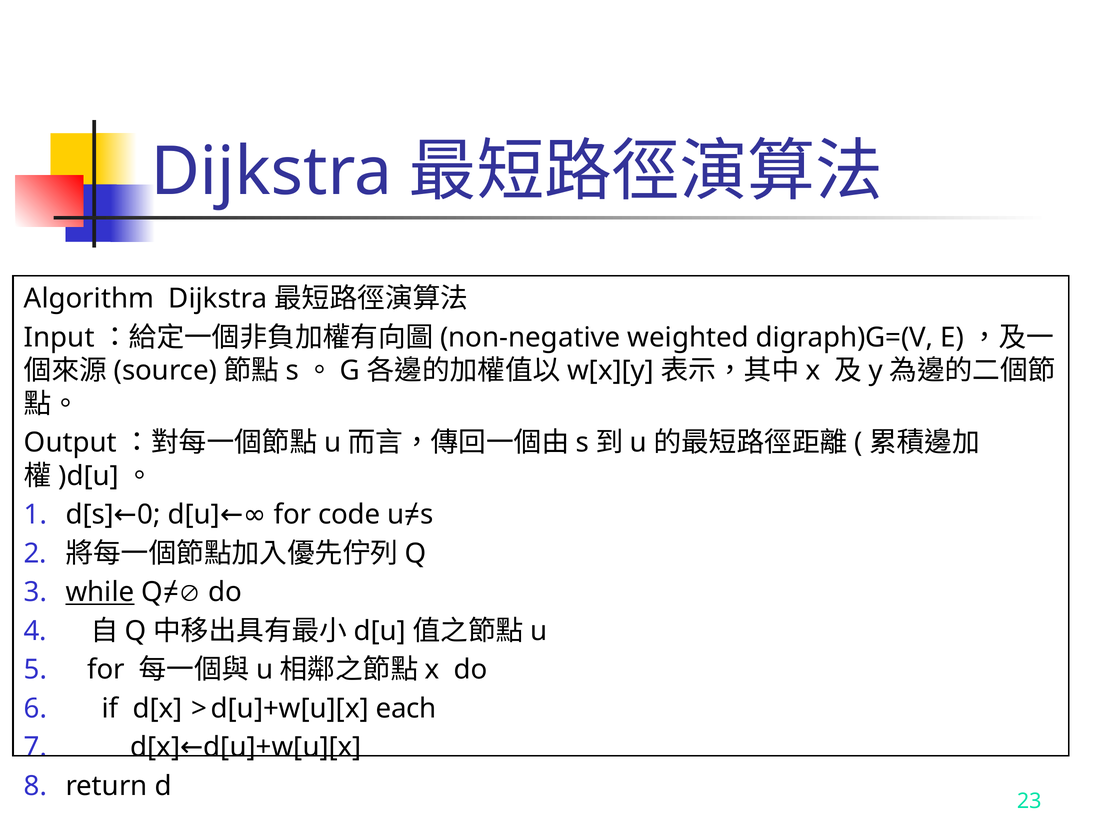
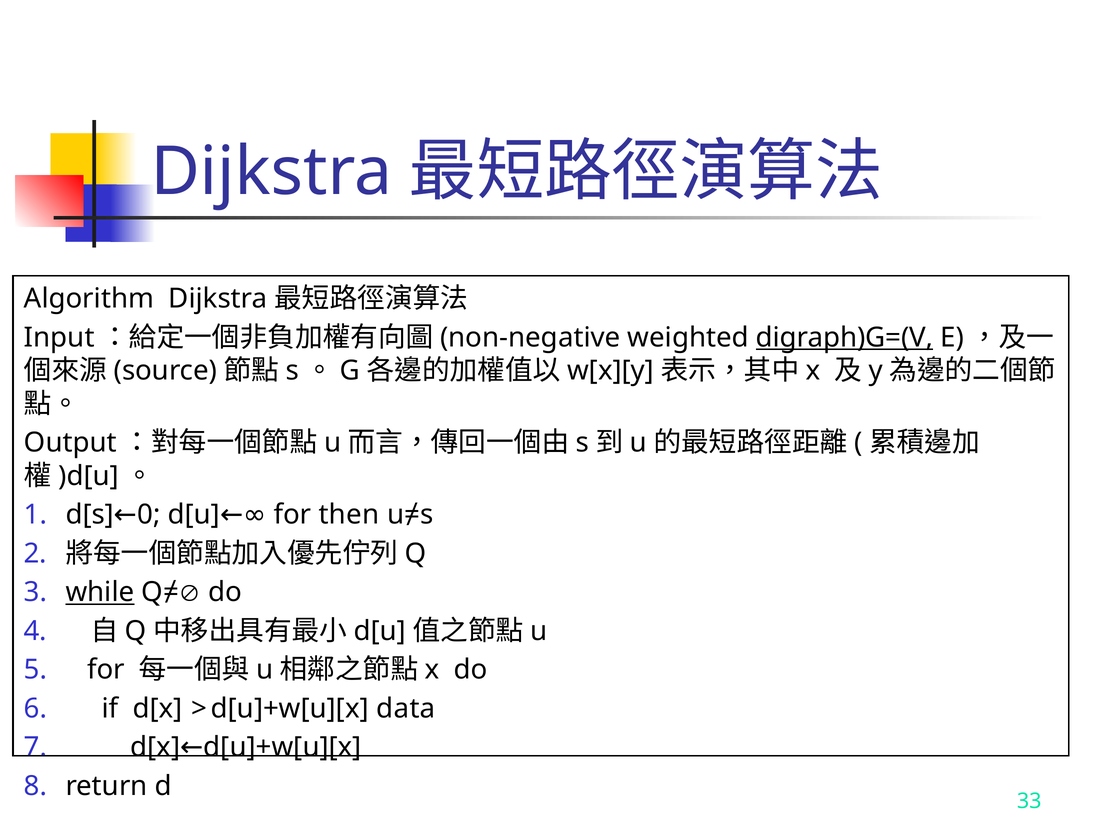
digraph)G=(V underline: none -> present
code: code -> then
each: each -> data
23: 23 -> 33
